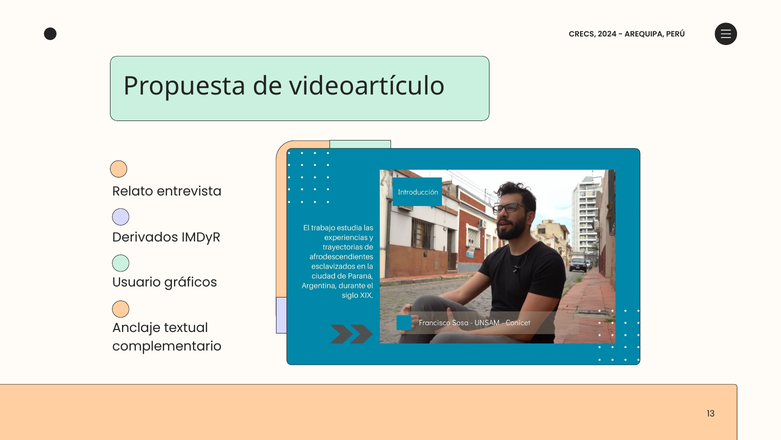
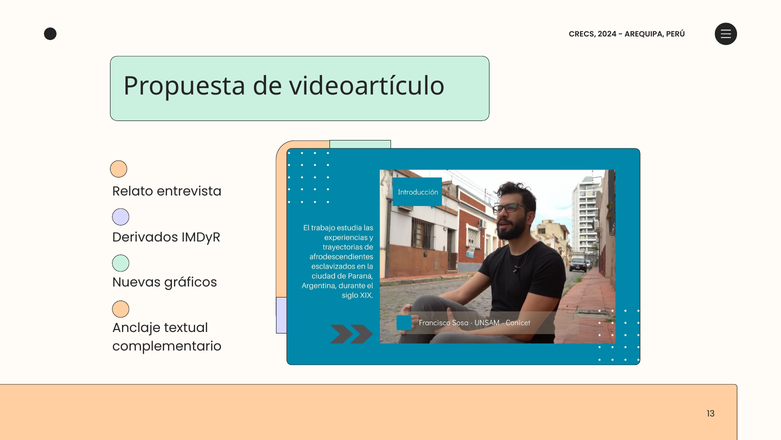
Usuario: Usuario -> Nuevas
